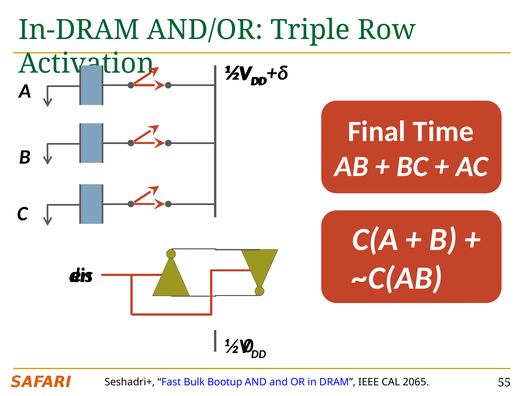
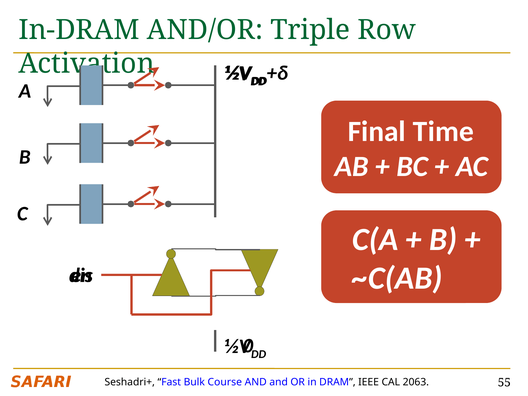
Bootup: Bootup -> Course
2065: 2065 -> 2063
